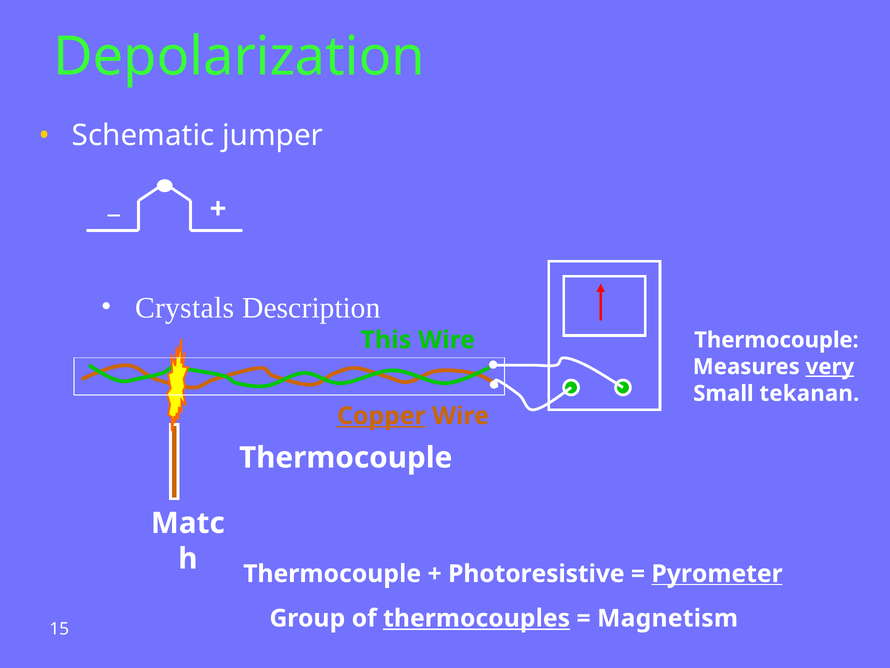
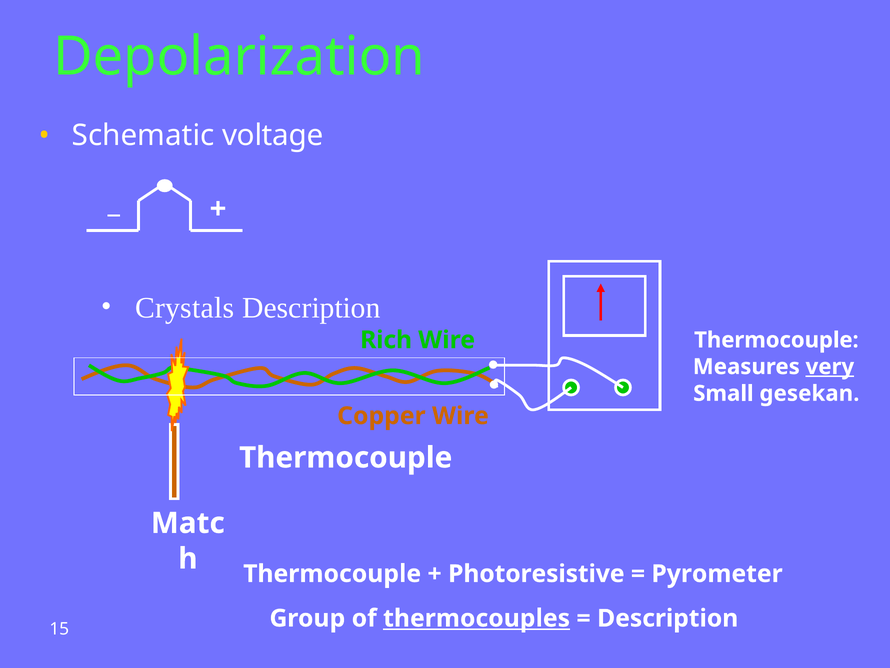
jumper: jumper -> voltage
This: This -> Rich
tekanan: tekanan -> gesekan
Copper underline: present -> none
Pyrometer underline: present -> none
Magnetism at (668, 618): Magnetism -> Description
